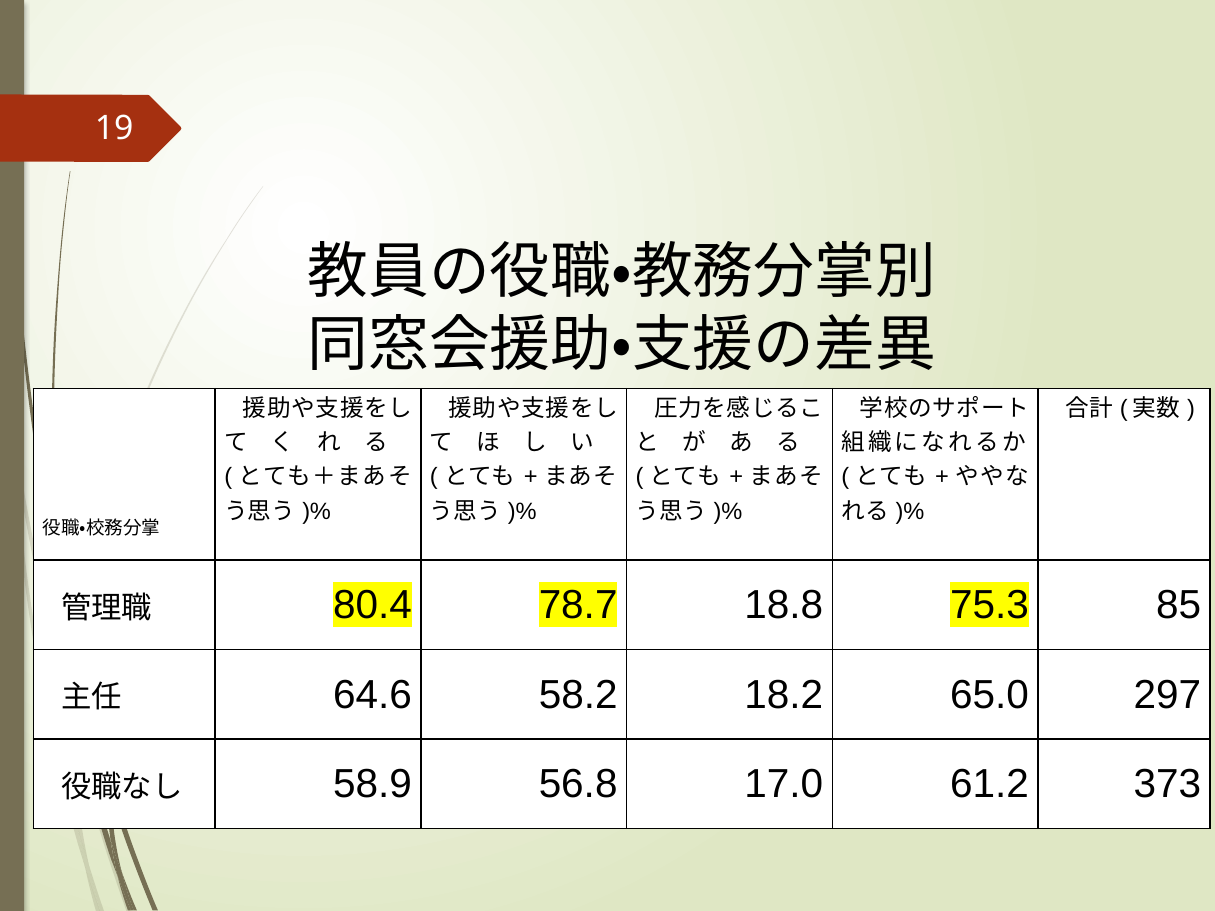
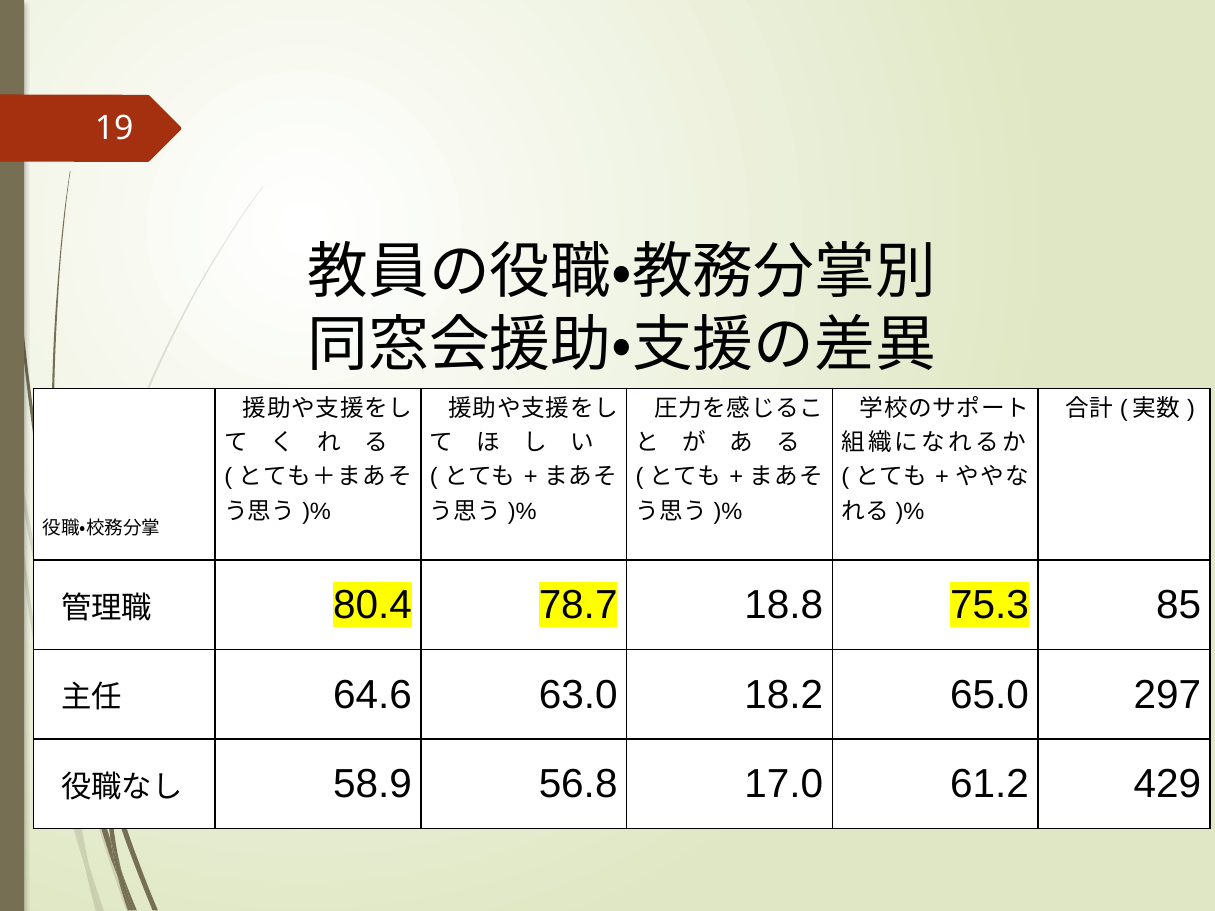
58.2: 58.2 -> 63.0
373: 373 -> 429
